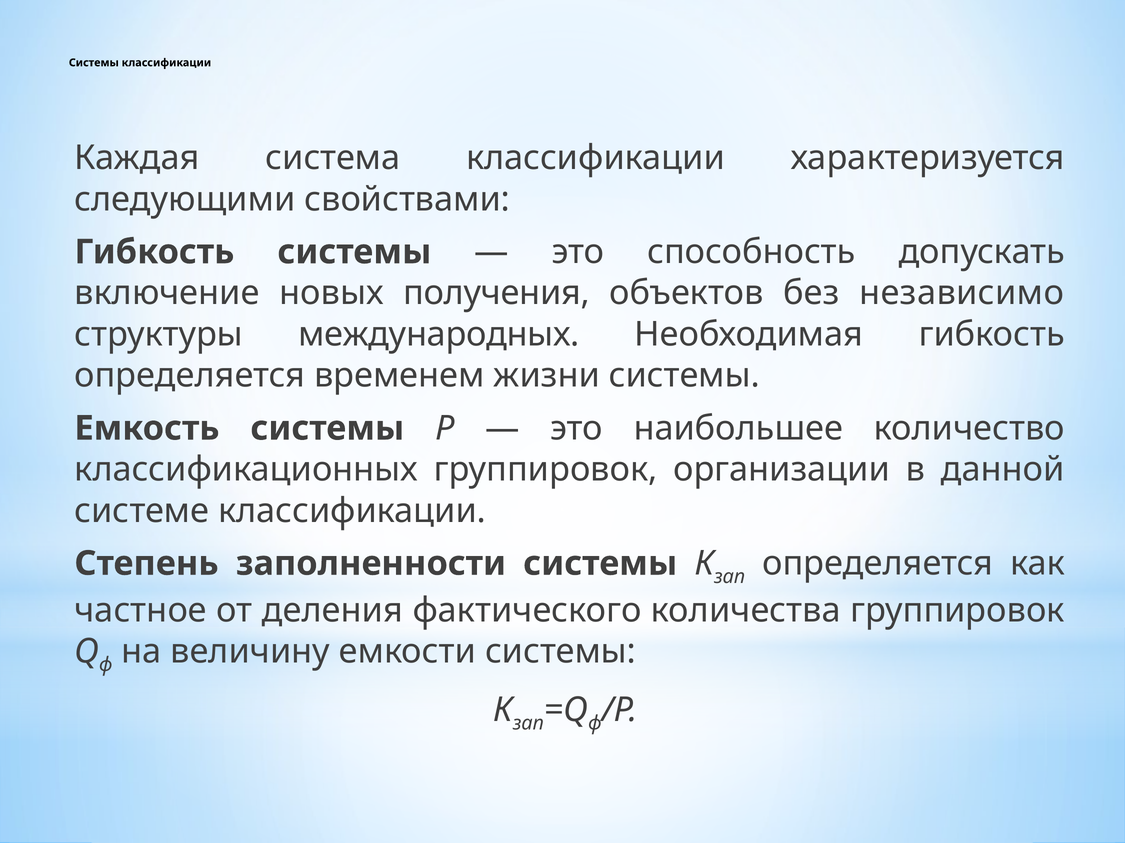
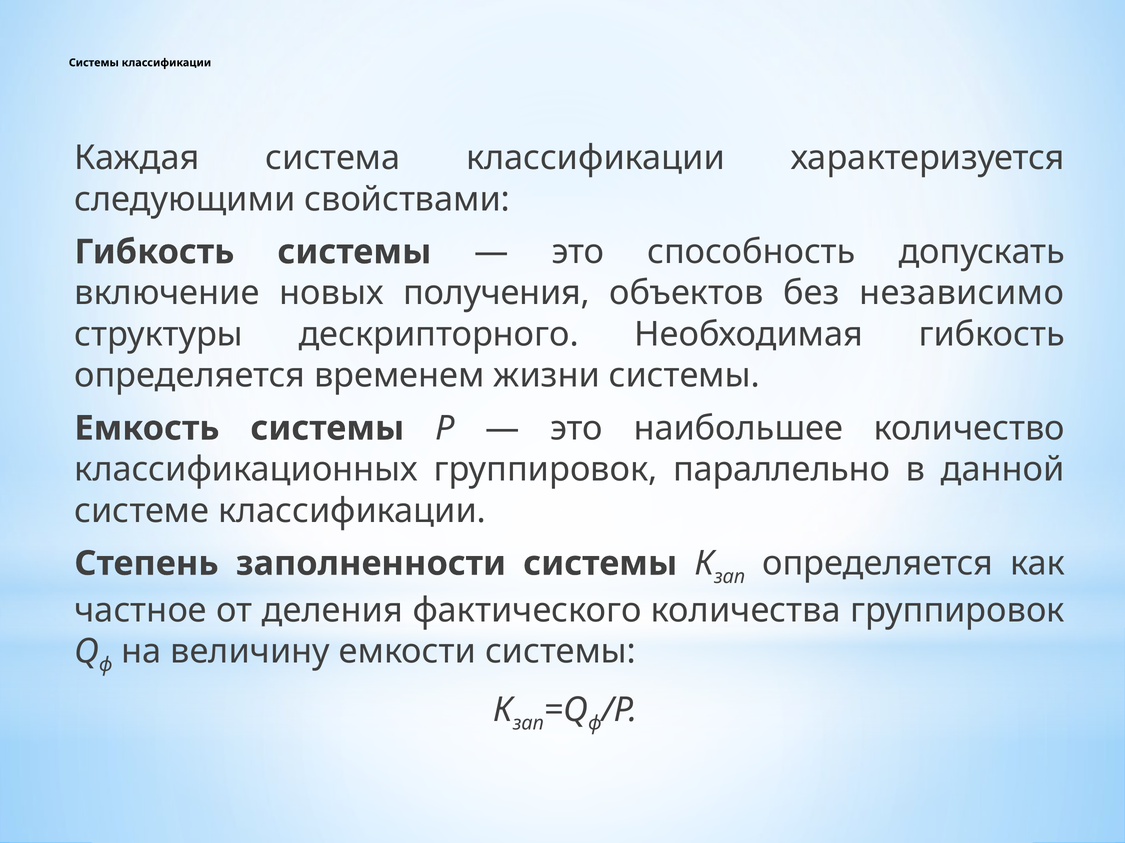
международных: международных -> дескрипторного
организации: организации -> параллельно
